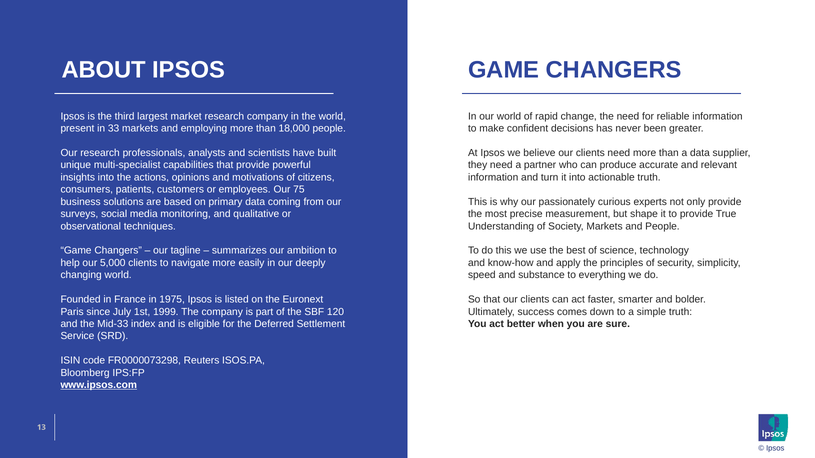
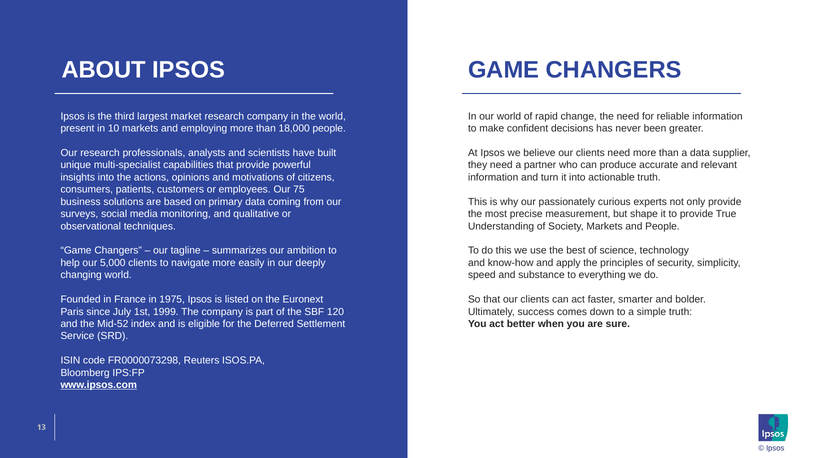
33: 33 -> 10
Mid-33: Mid-33 -> Mid-52
